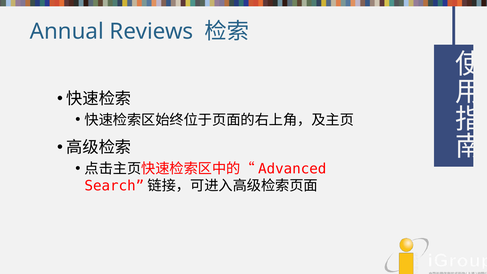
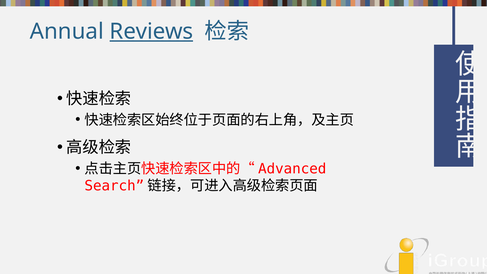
Reviews underline: none -> present
